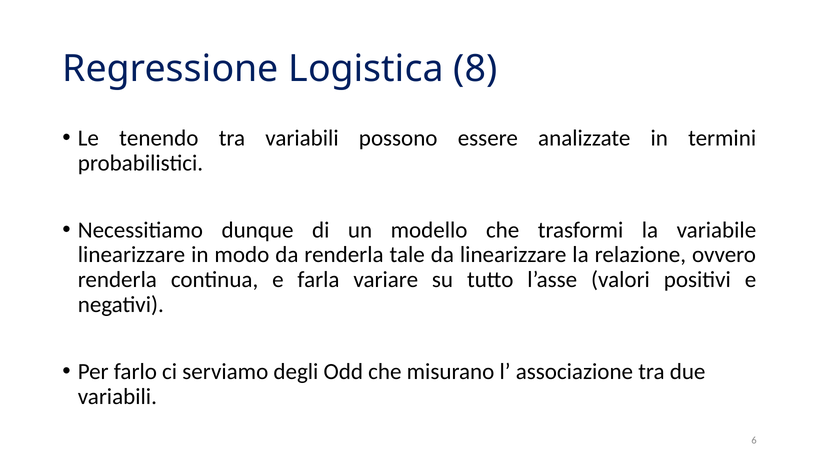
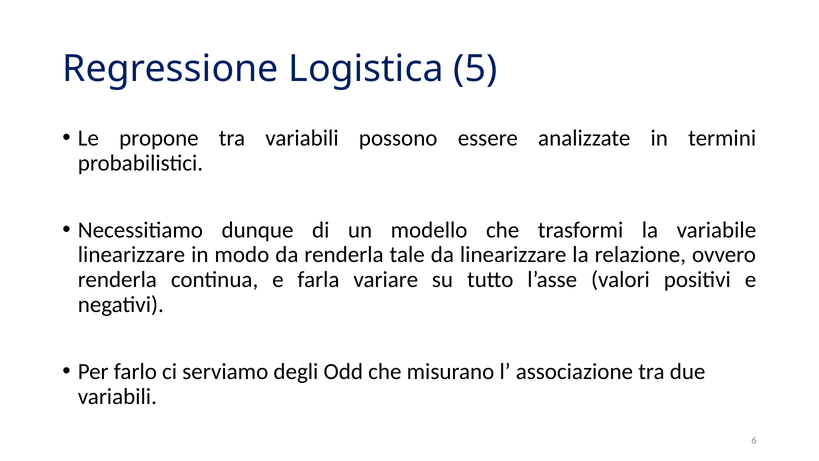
8: 8 -> 5
tenendo: tenendo -> propone
